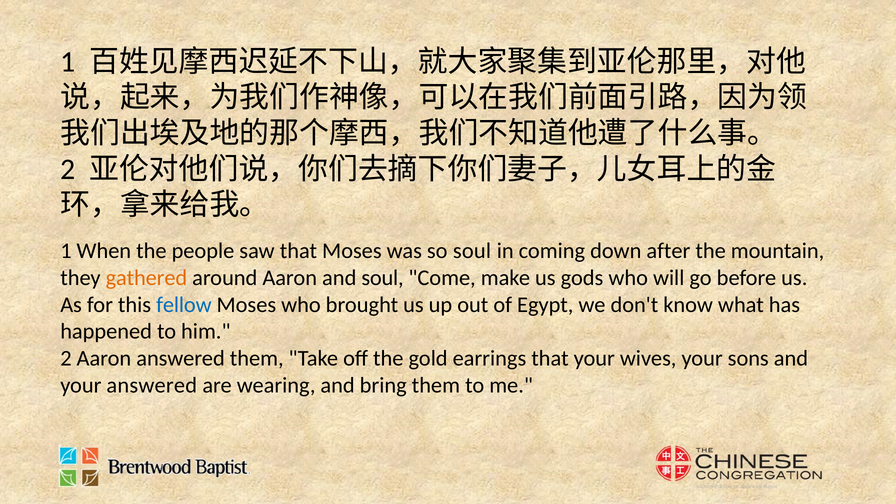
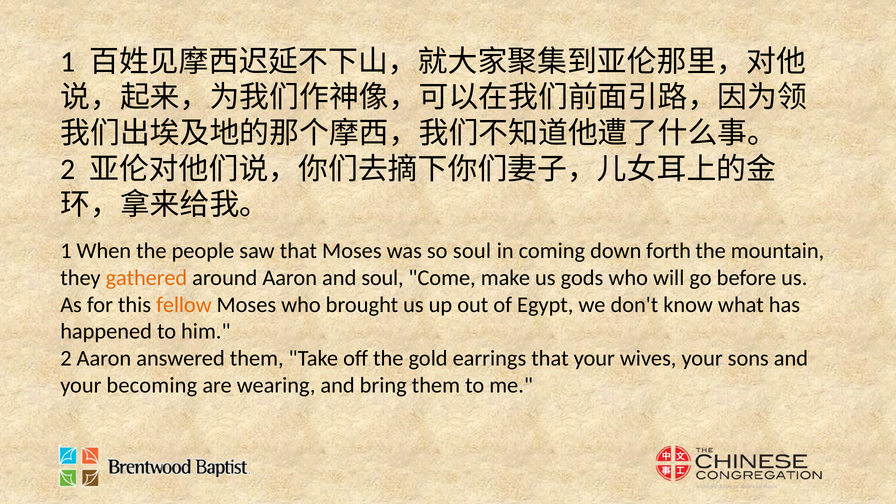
after: after -> forth
fellow colour: blue -> orange
your answered: answered -> becoming
